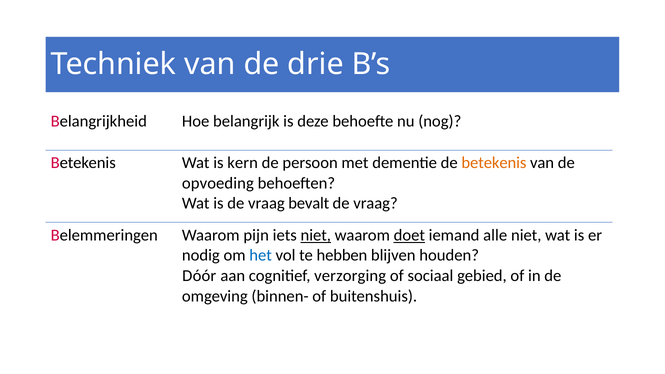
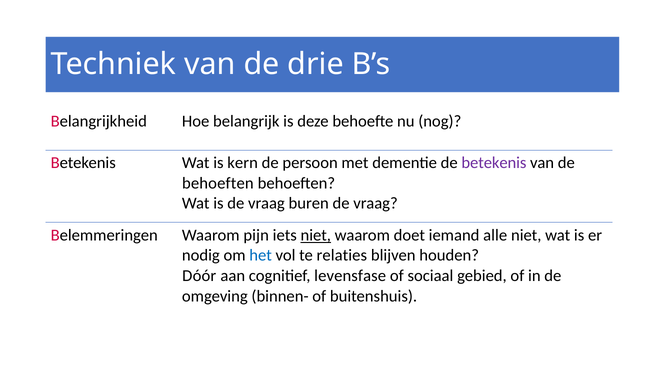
betekenis at (494, 163) colour: orange -> purple
opvoeding at (218, 183): opvoeding -> behoeften
bevalt: bevalt -> buren
doet underline: present -> none
hebben: hebben -> relaties
verzorging: verzorging -> levensfase
